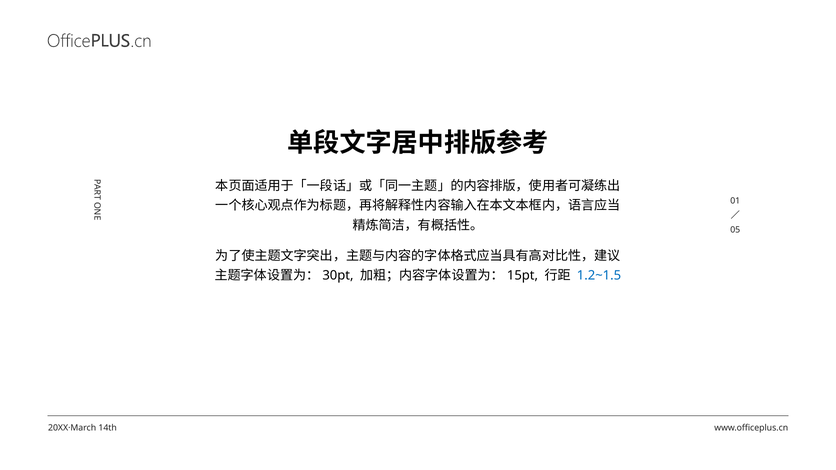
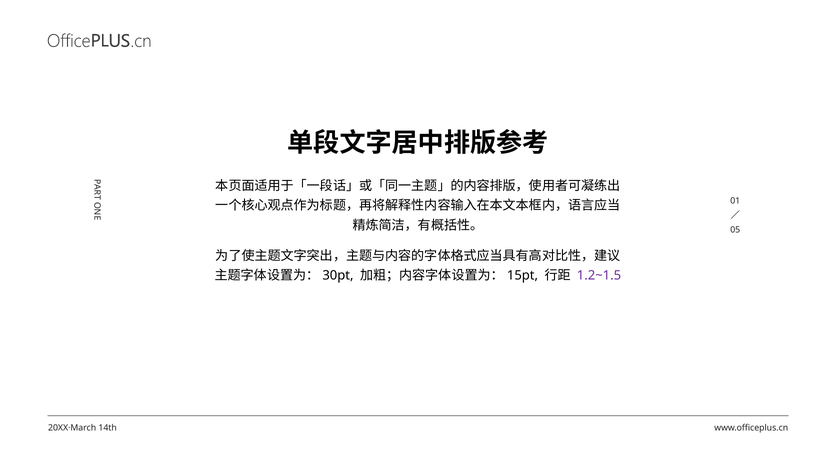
1.2~1.5 colour: blue -> purple
